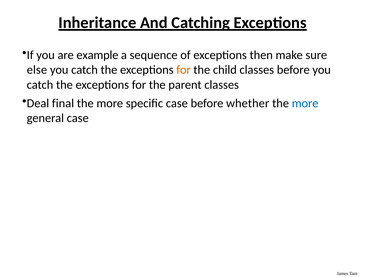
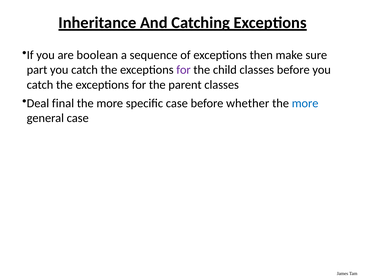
example: example -> boolean
else: else -> part
for at (184, 70) colour: orange -> purple
